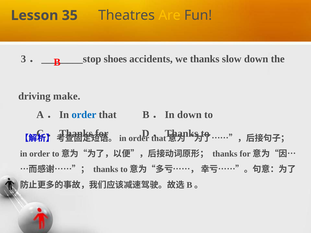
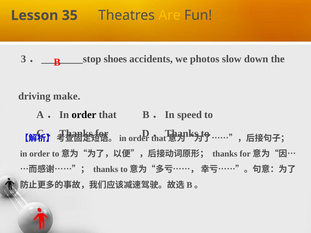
we thanks: thanks -> photos
order at (84, 115) colour: blue -> black
B．In down: down -> speed
